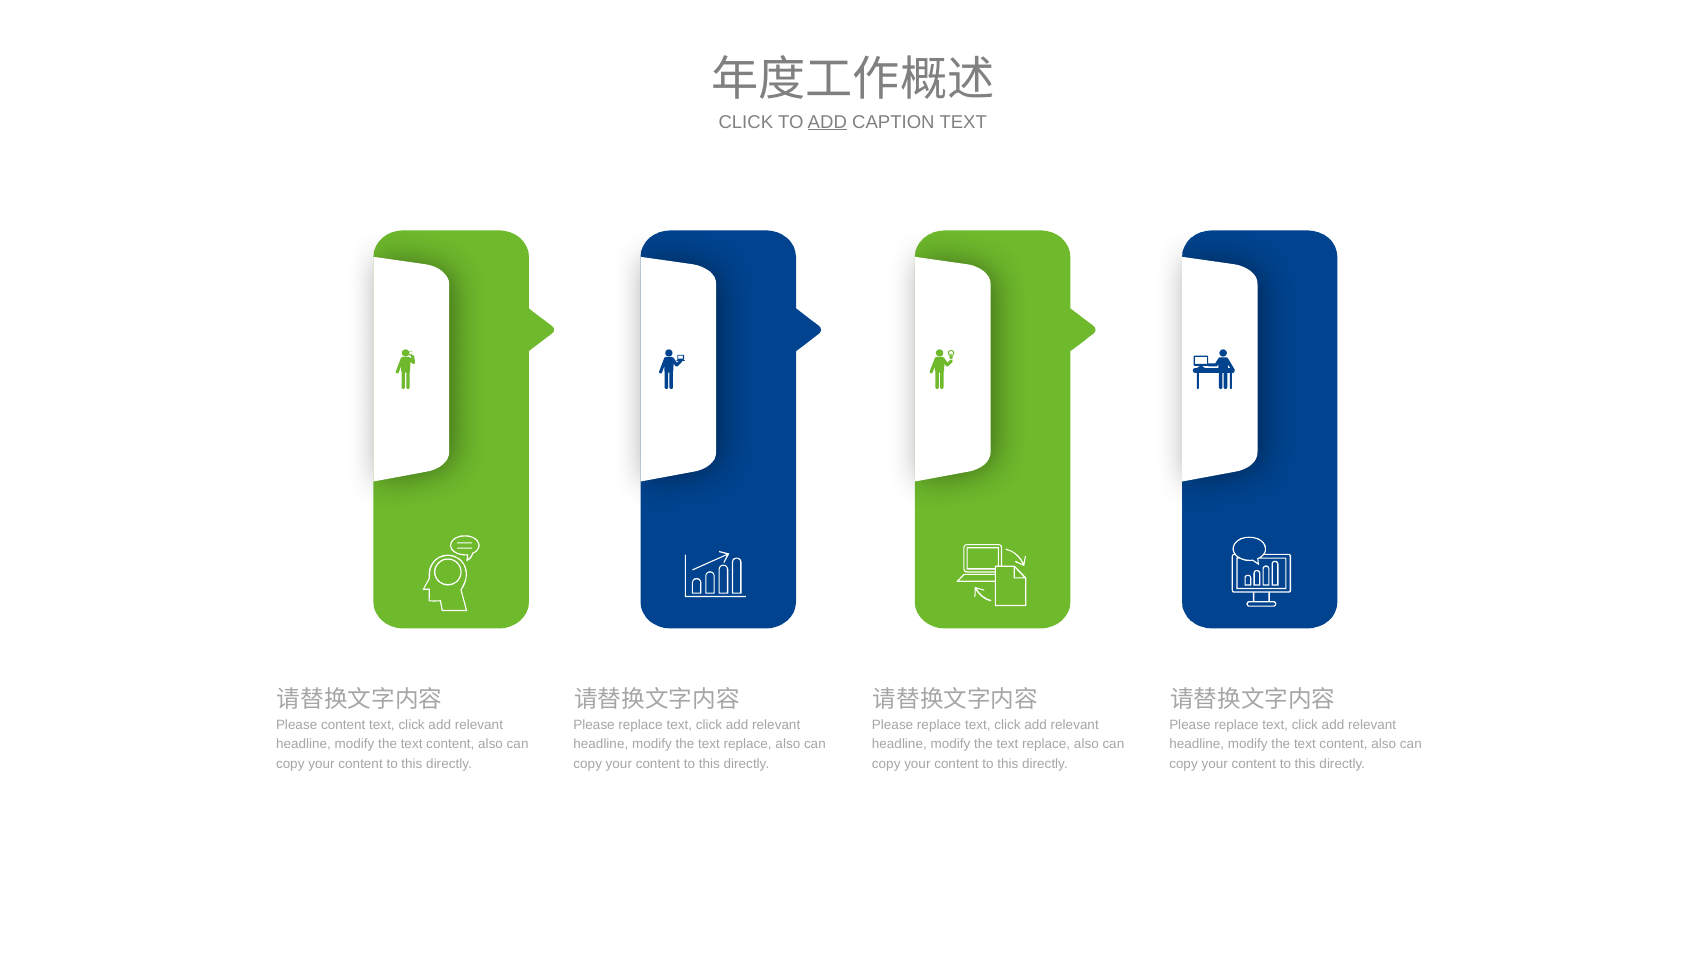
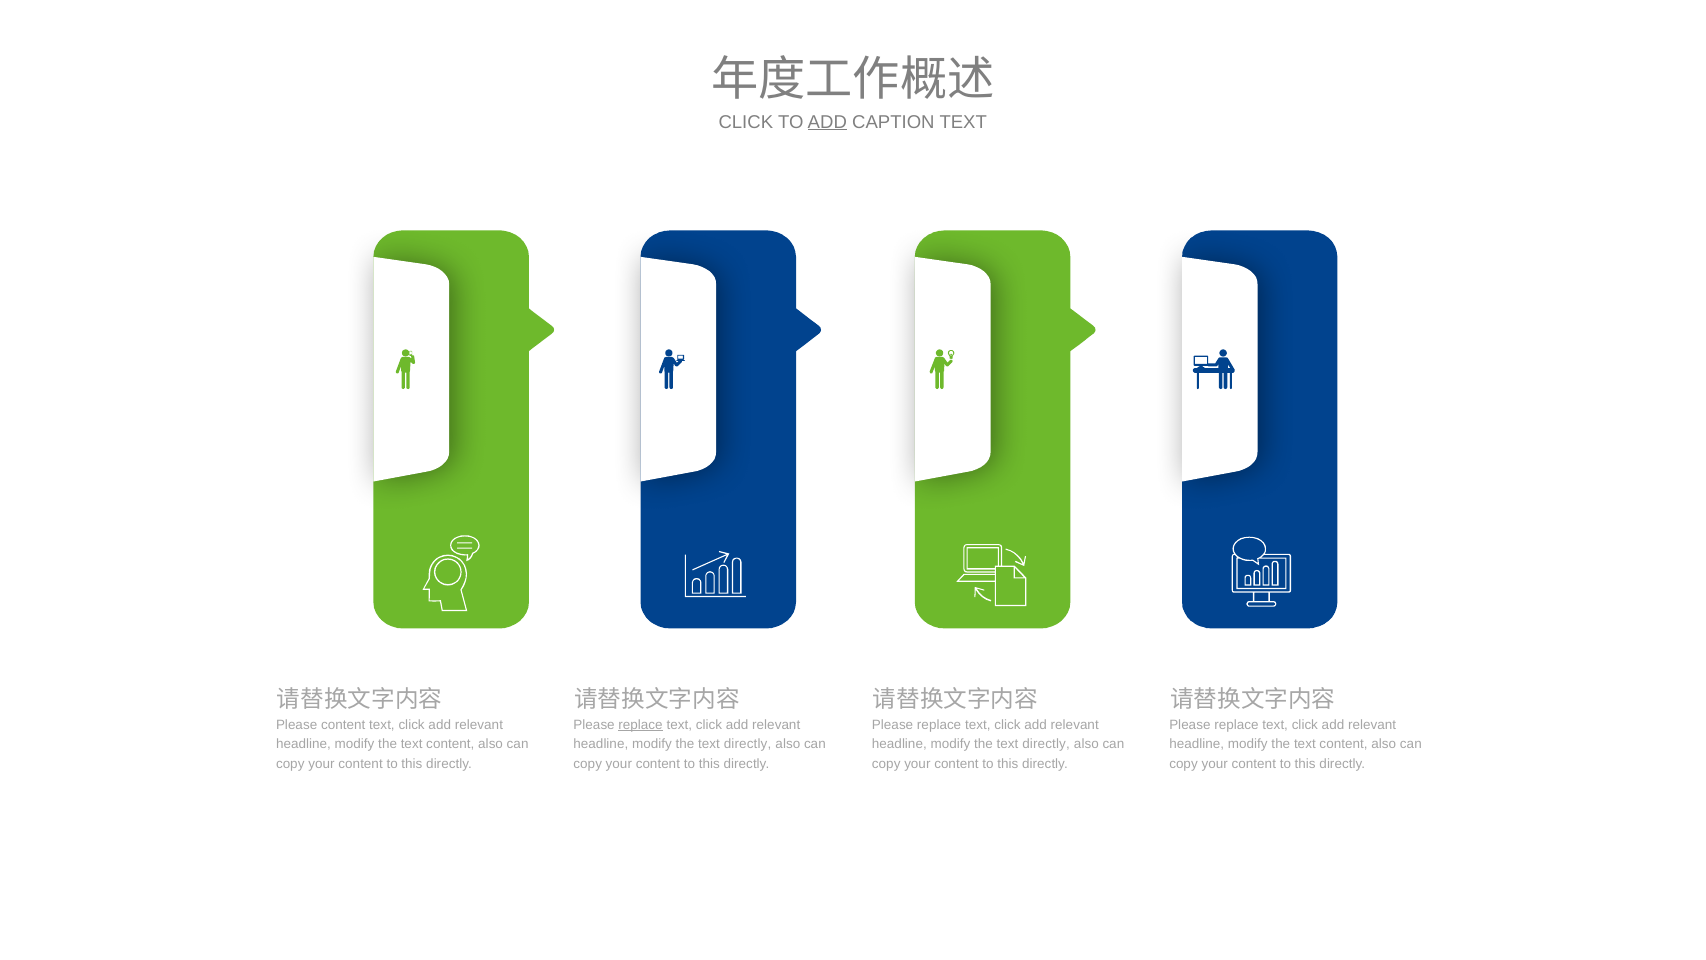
replace at (641, 725) underline: none -> present
replace at (748, 744): replace -> directly
replace at (1046, 744): replace -> directly
